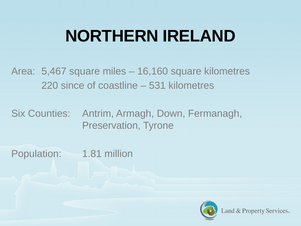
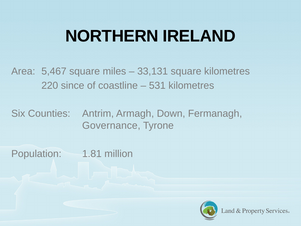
16,160: 16,160 -> 33,131
Preservation: Preservation -> Governance
